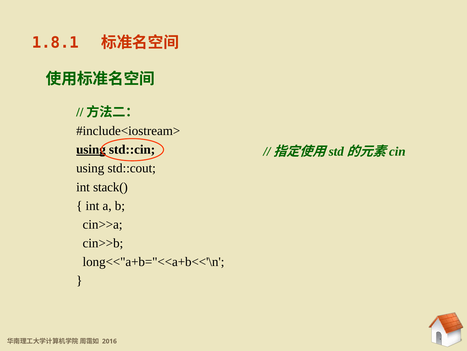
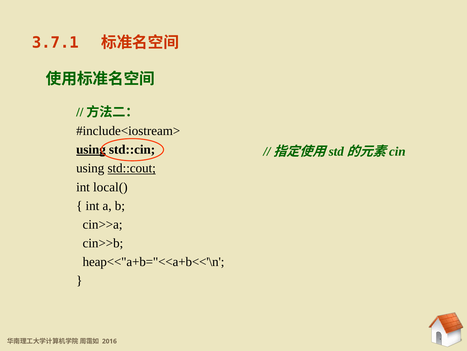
1.8.1: 1.8.1 -> 3.7.1
std::cout underline: none -> present
stack(: stack( -> local(
long<<"a+b="<<a+b<<'\n: long<<"a+b="<<a+b<<'\n -> heap<<"a+b="<<a+b<<'\n
